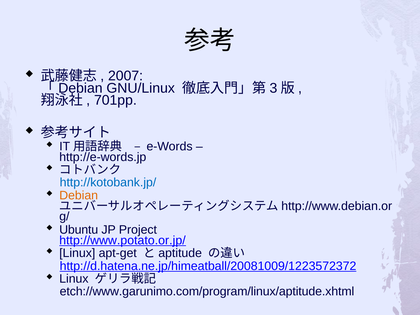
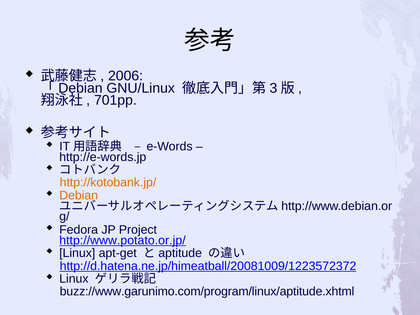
2007: 2007 -> 2006
http://kotobank.jp/ colour: blue -> orange
Ubuntu: Ubuntu -> Fedora
etch://www.garunimo.com/program/linux/aptitude.xhtml: etch://www.garunimo.com/program/linux/aptitude.xhtml -> buzz://www.garunimo.com/program/linux/aptitude.xhtml
